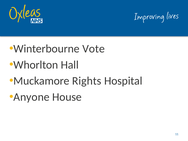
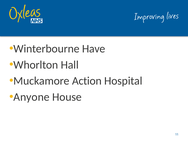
Vote: Vote -> Have
Rights: Rights -> Action
